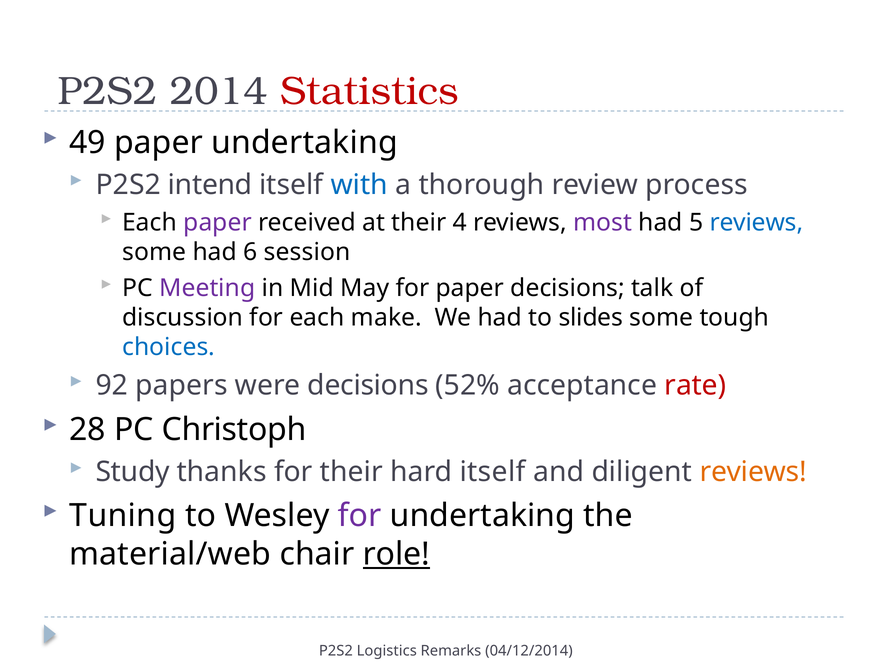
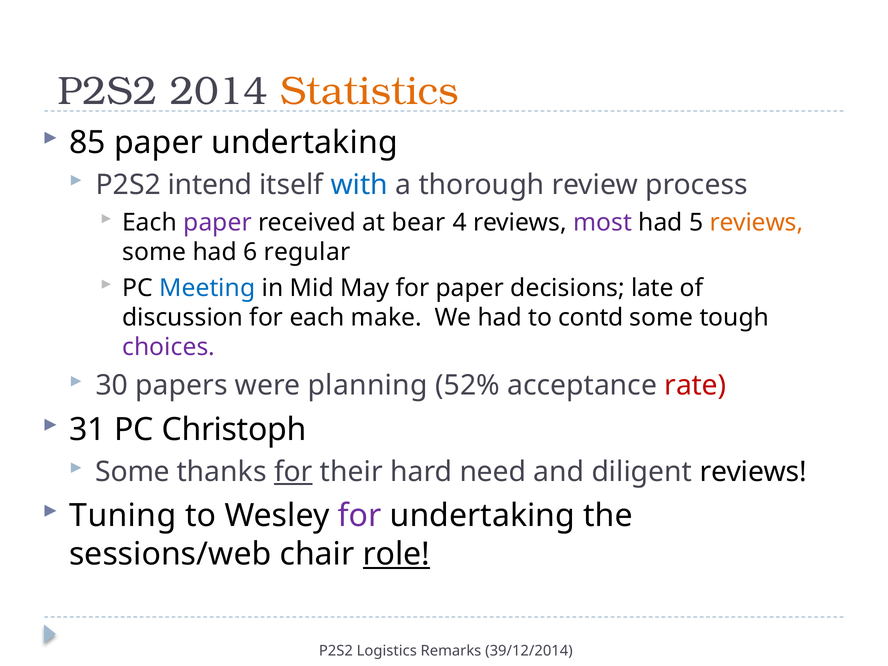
Statistics colour: red -> orange
49: 49 -> 85
at their: their -> bear
reviews at (756, 223) colour: blue -> orange
session: session -> regular
Meeting colour: purple -> blue
talk: talk -> late
slides: slides -> contd
choices colour: blue -> purple
92: 92 -> 30
were decisions: decisions -> planning
28: 28 -> 31
Study at (133, 472): Study -> Some
for at (293, 472) underline: none -> present
hard itself: itself -> need
reviews at (753, 472) colour: orange -> black
material/web: material/web -> sessions/web
04/12/2014: 04/12/2014 -> 39/12/2014
